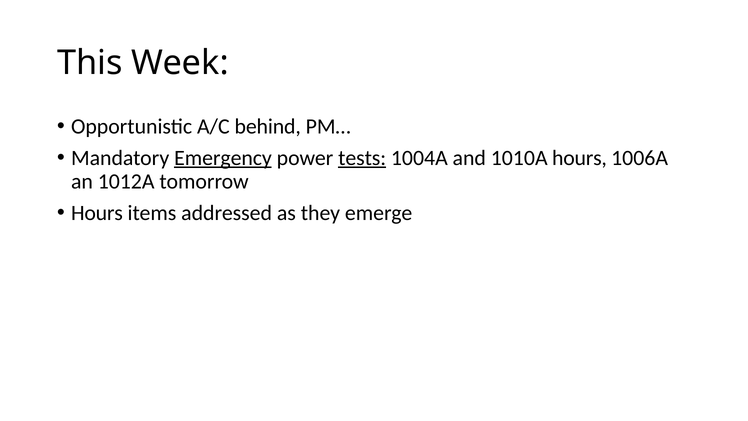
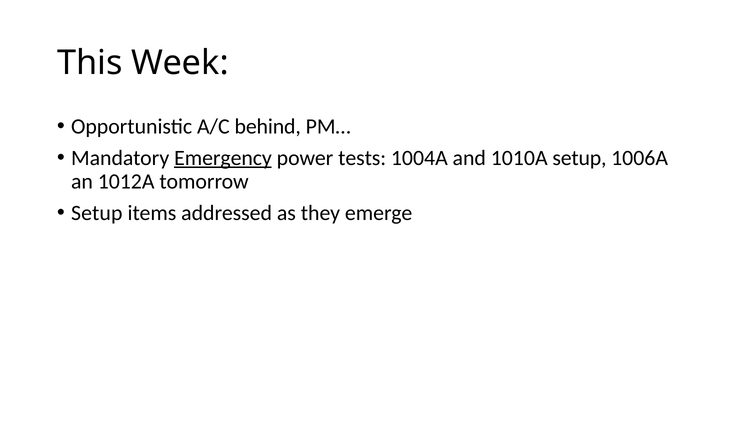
tests underline: present -> none
1010A hours: hours -> setup
Hours at (97, 213): Hours -> Setup
